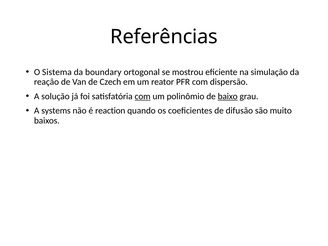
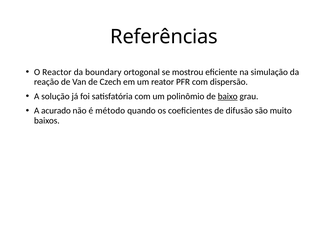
Sistema: Sistema -> Reactor
com at (143, 96) underline: present -> none
systems: systems -> acurado
reaction: reaction -> método
